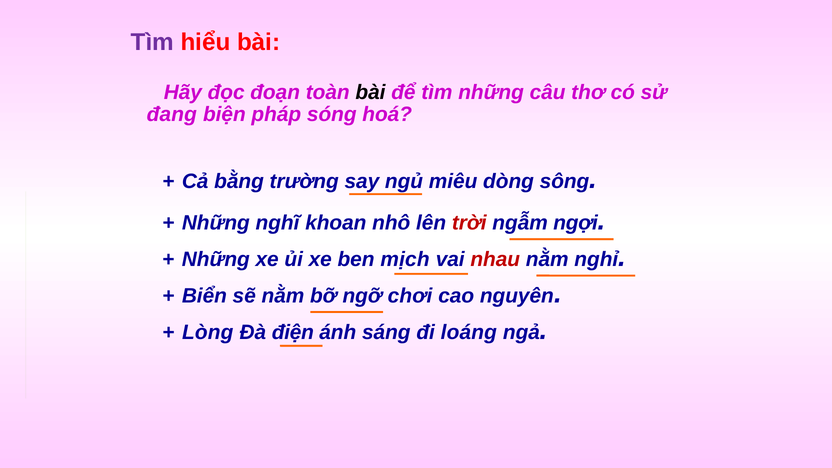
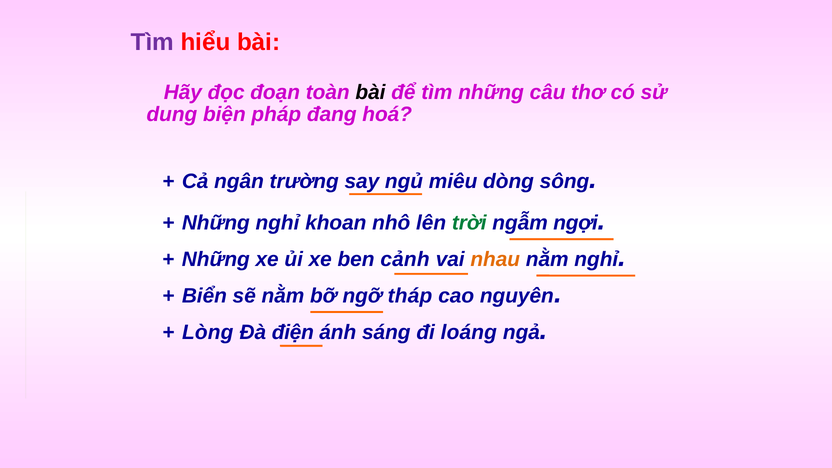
đang: đang -> dung
sóng: sóng -> đang
bằng: bằng -> ngân
Những nghĩ: nghĩ -> nghỉ
trời colour: red -> green
mịch: mịch -> cảnh
nhau colour: red -> orange
chơi: chơi -> tháp
